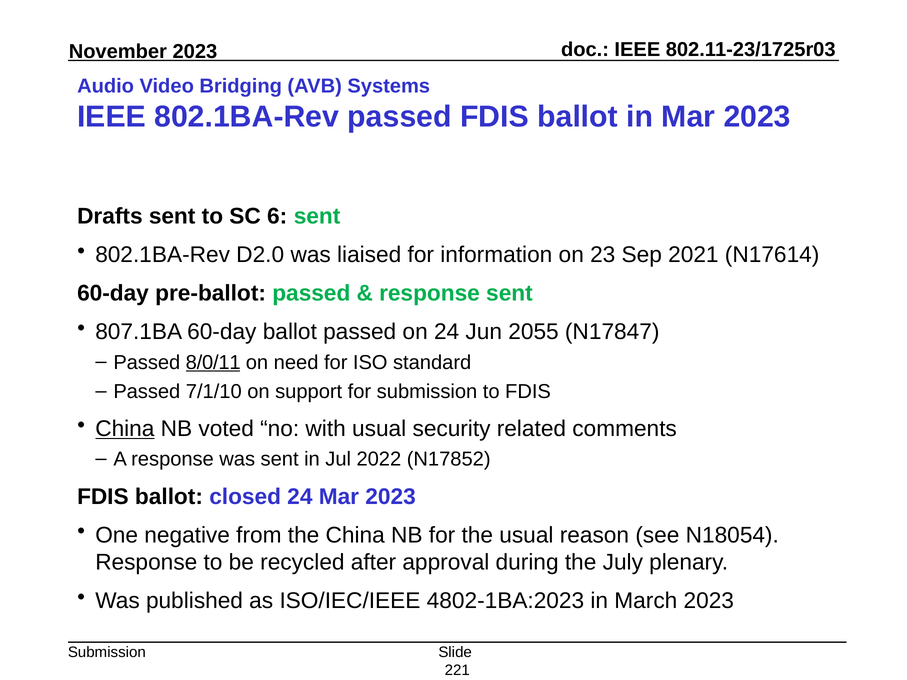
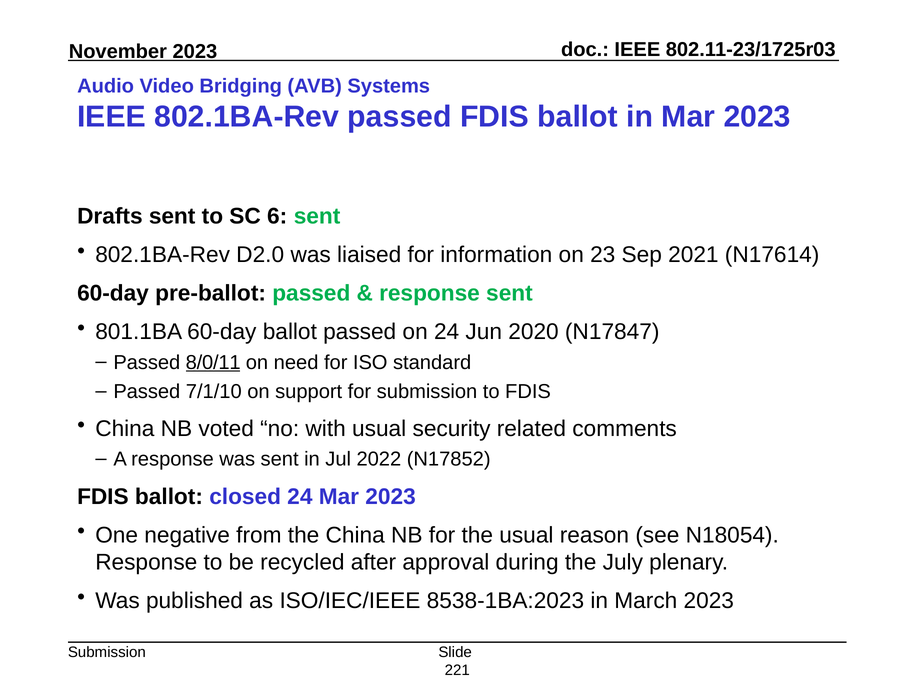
807.1BA: 807.1BA -> 801.1BA
2055: 2055 -> 2020
China at (125, 429) underline: present -> none
4802-1BA:2023: 4802-1BA:2023 -> 8538-1BA:2023
